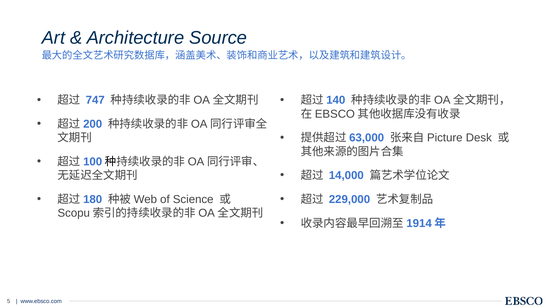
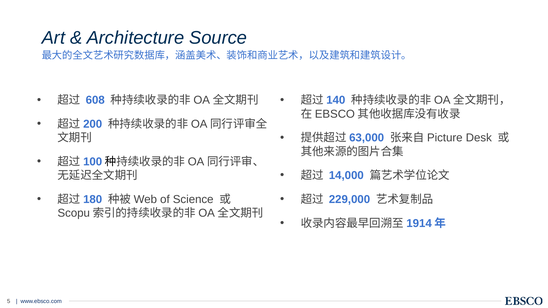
747: 747 -> 608
